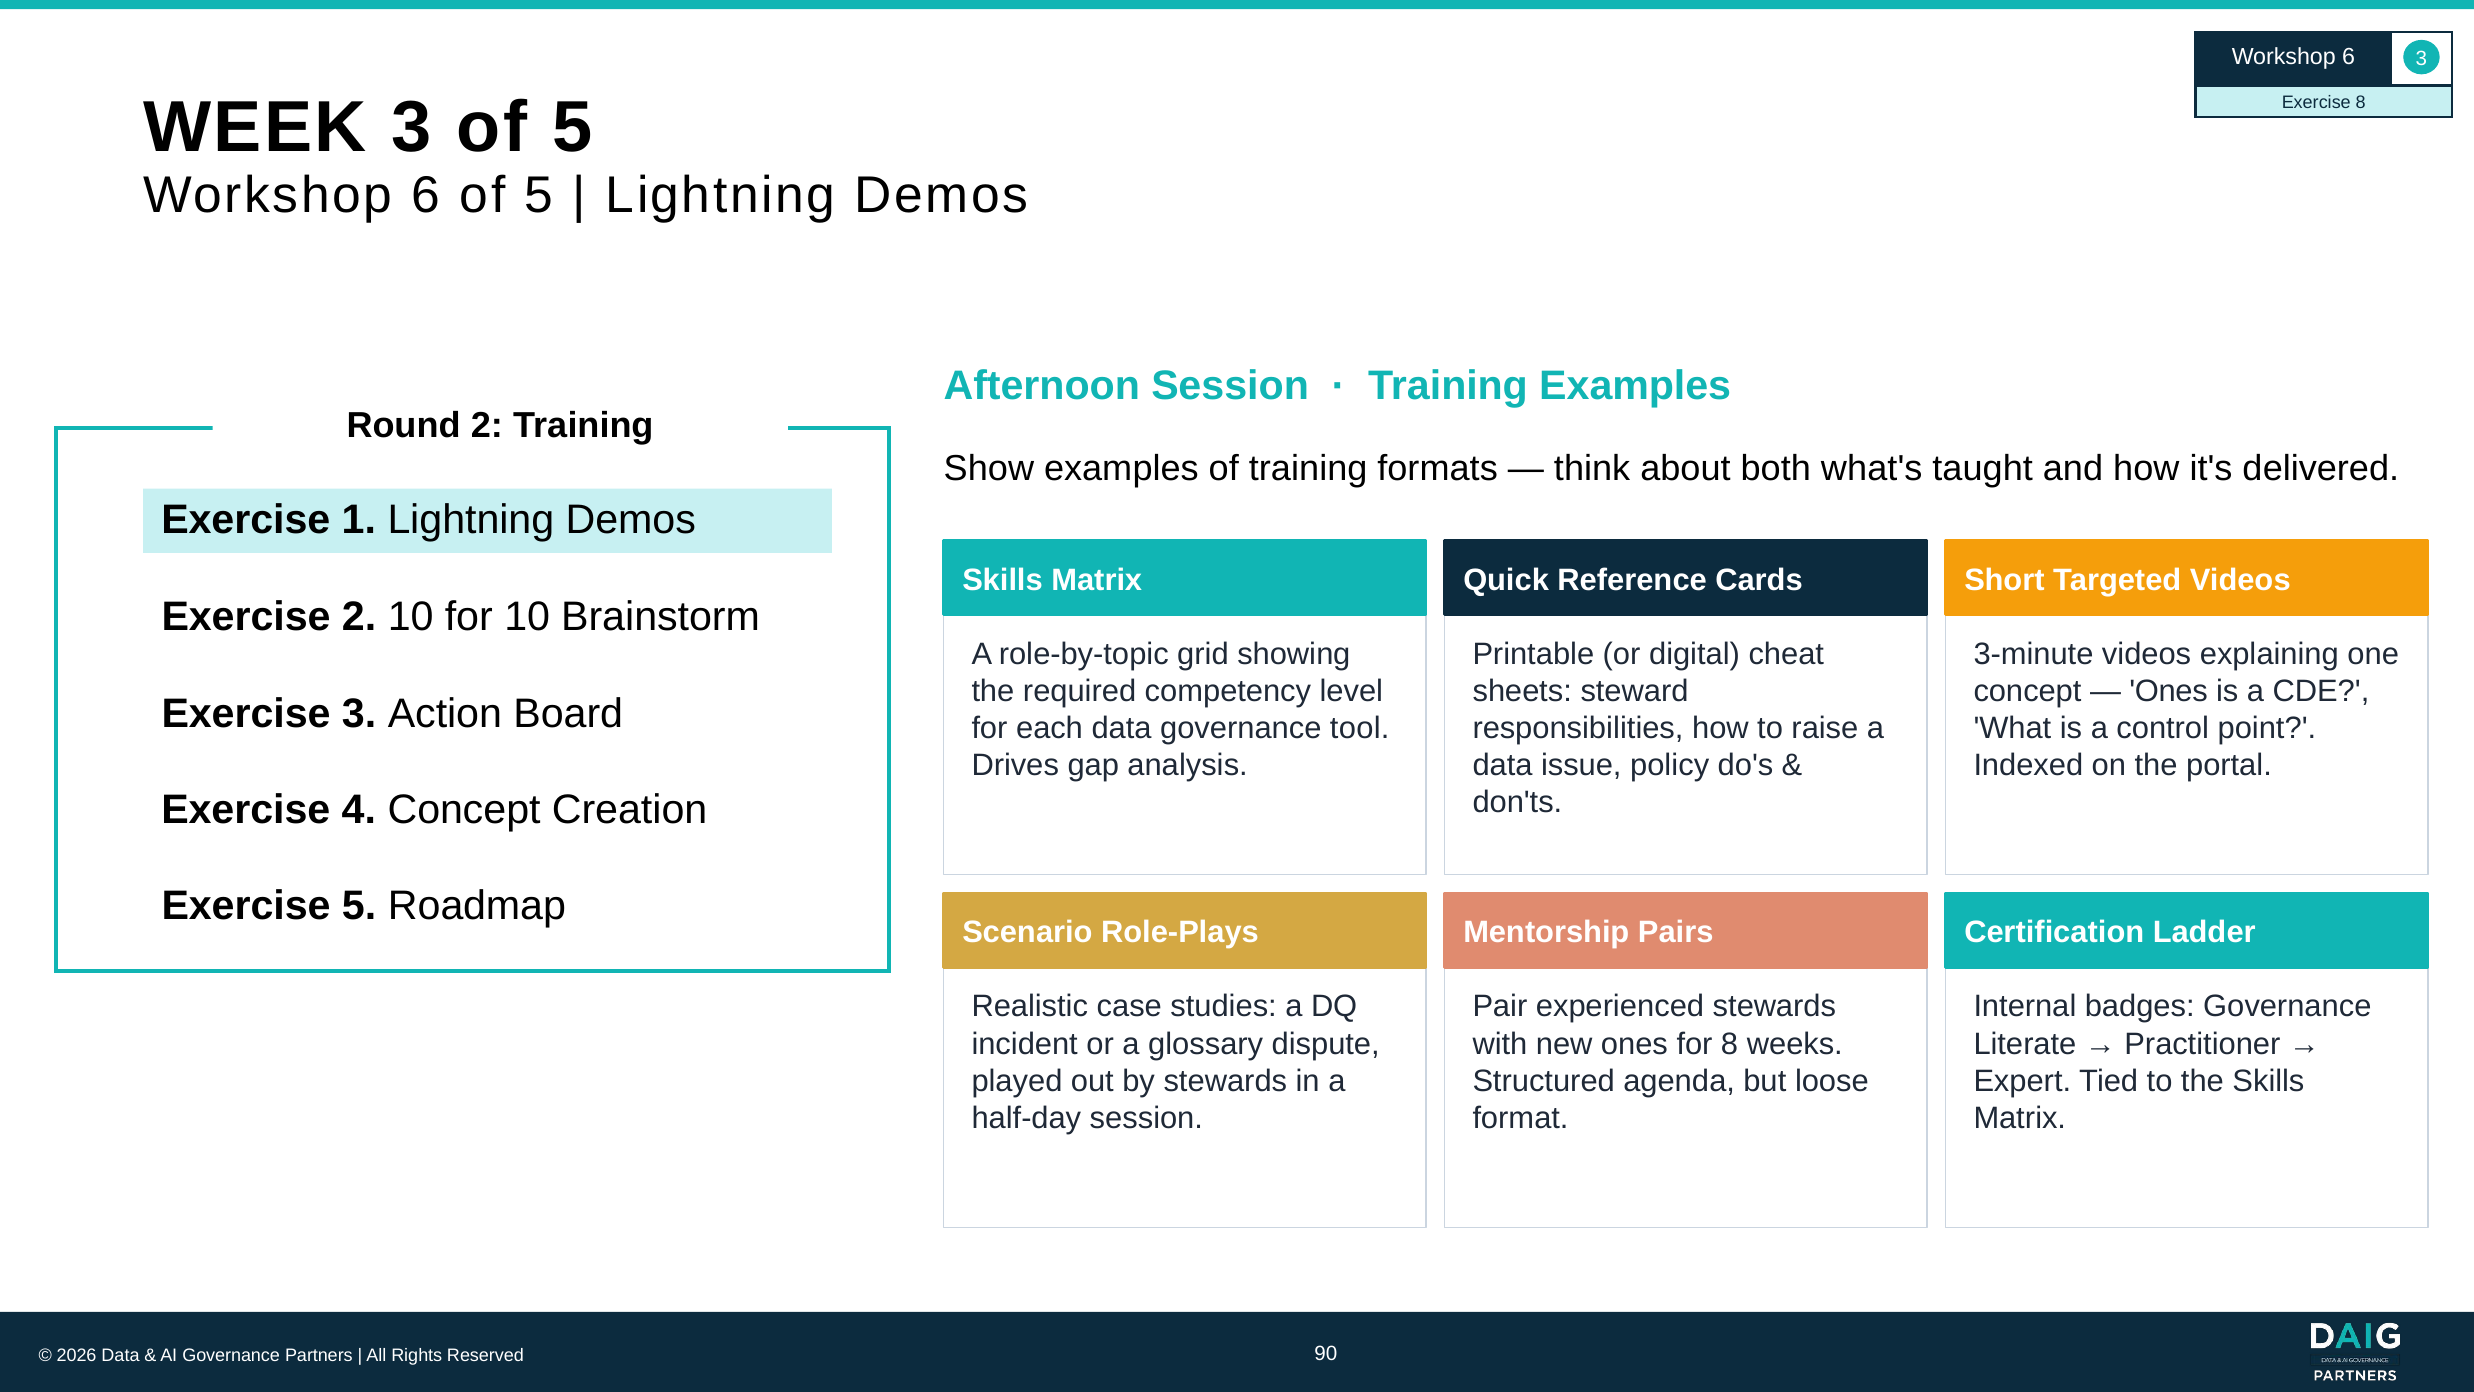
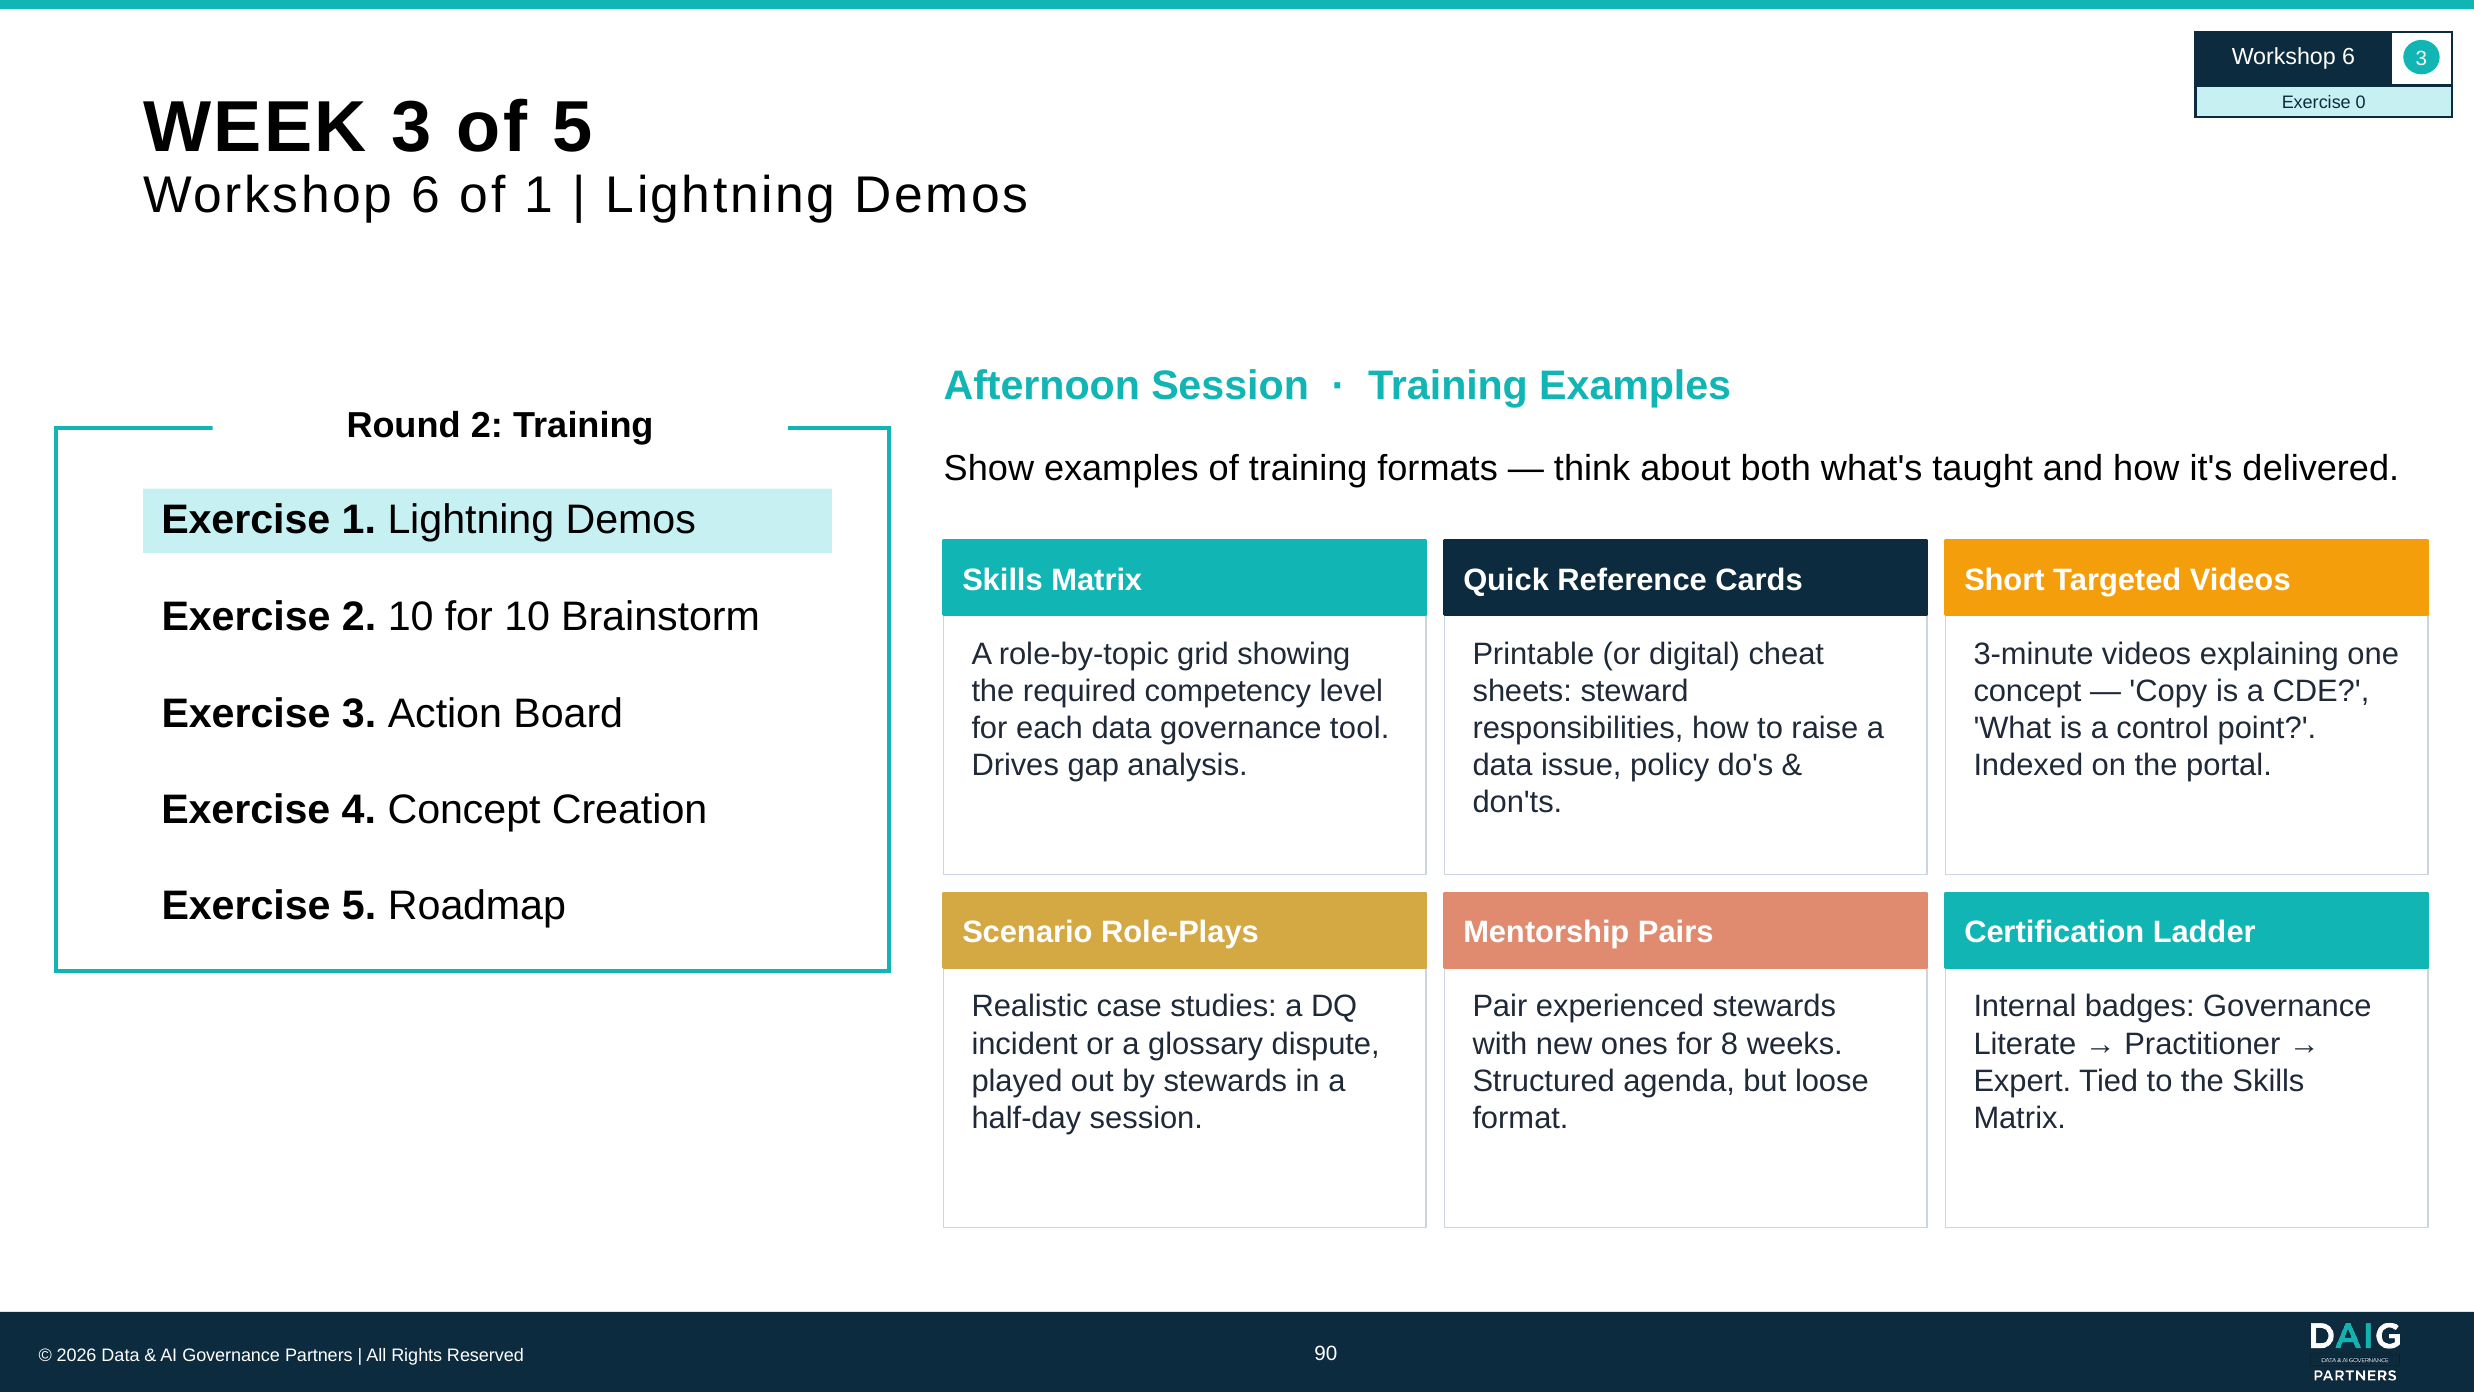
Exercise 8: 8 -> 0
6 of 5: 5 -> 1
Ones at (2169, 691): Ones -> Copy
